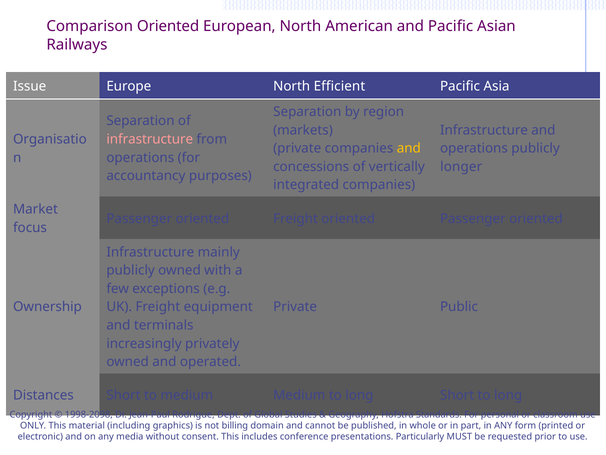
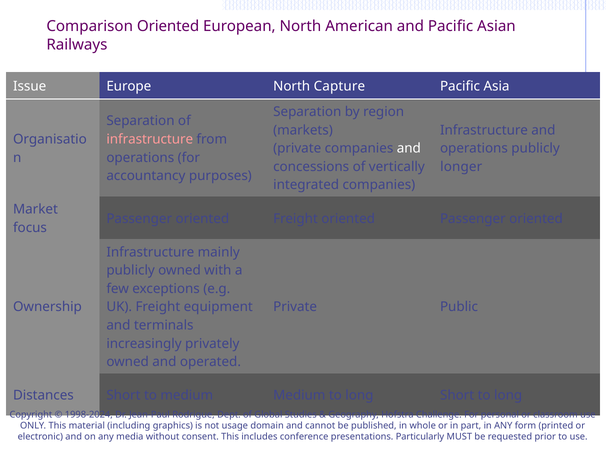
Efficient: Efficient -> Capture
and at (409, 148) colour: yellow -> white
1998-2098: 1998-2098 -> 1998-2024
Standards: Standards -> Challenge
billing: billing -> usage
